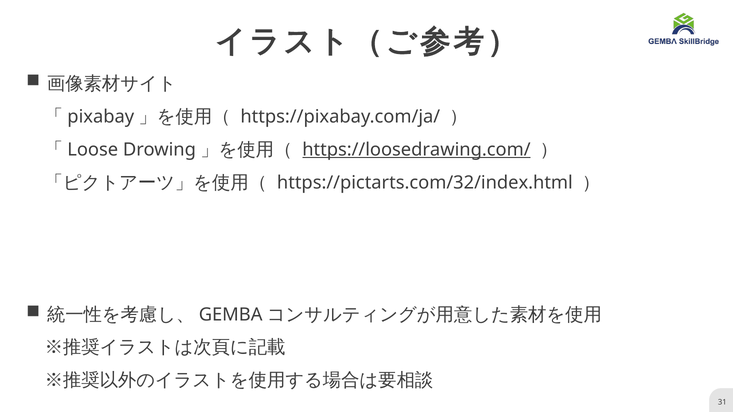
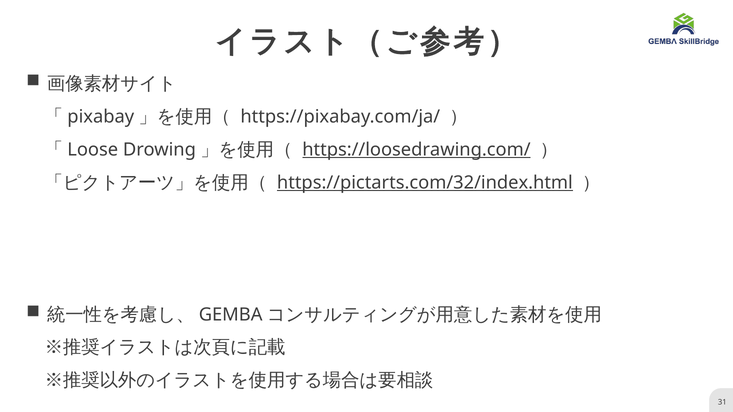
https://pictarts.com/32/index.html underline: none -> present
